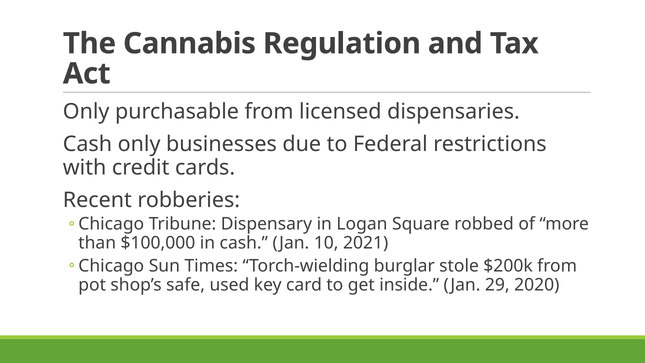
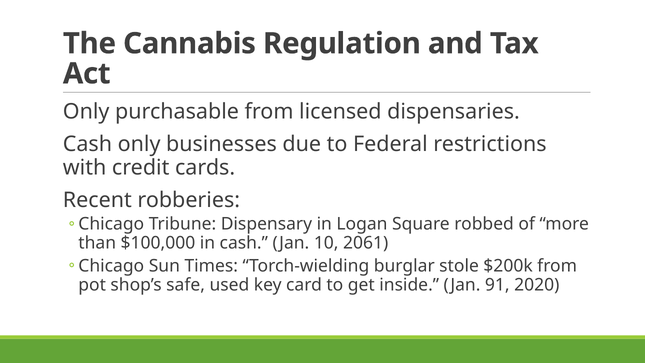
2021: 2021 -> 2061
29: 29 -> 91
